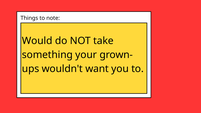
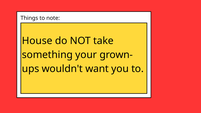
Would: Would -> House
